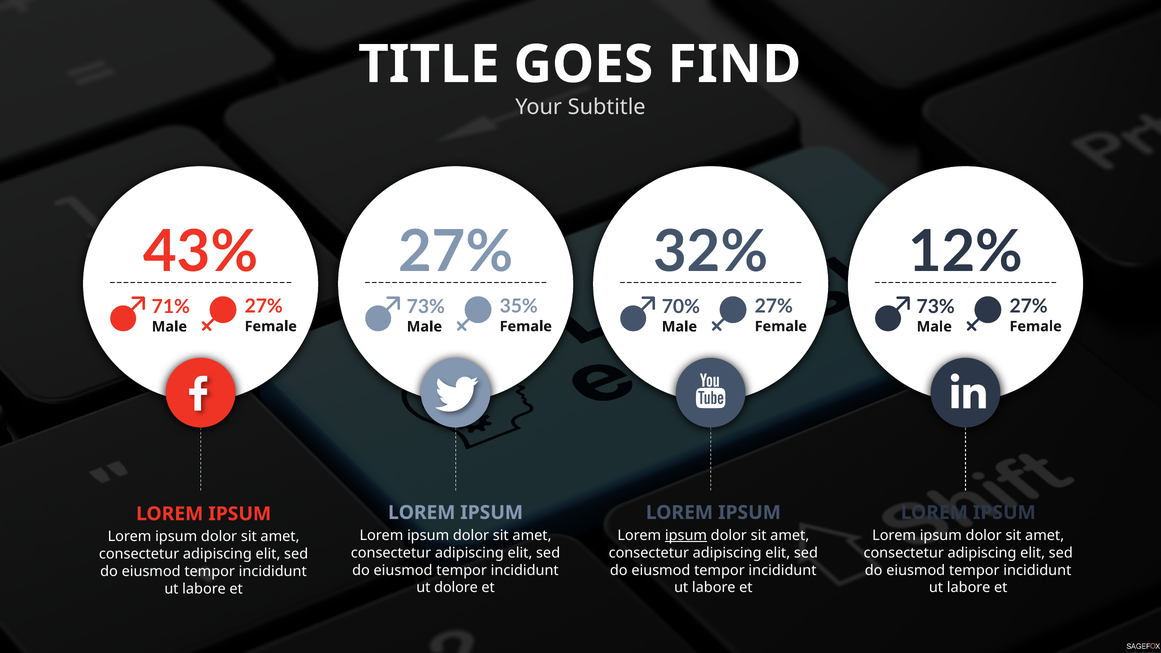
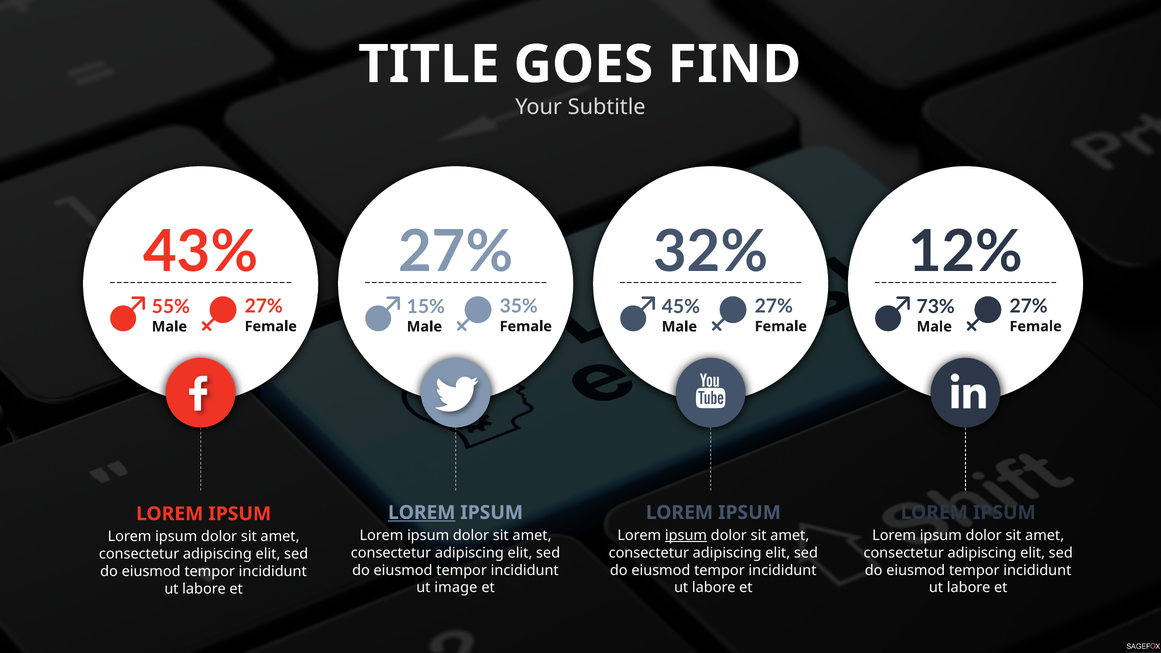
71%: 71% -> 55%
73% at (426, 307): 73% -> 15%
70%: 70% -> 45%
LOREM at (422, 513) underline: none -> present
dolore: dolore -> image
